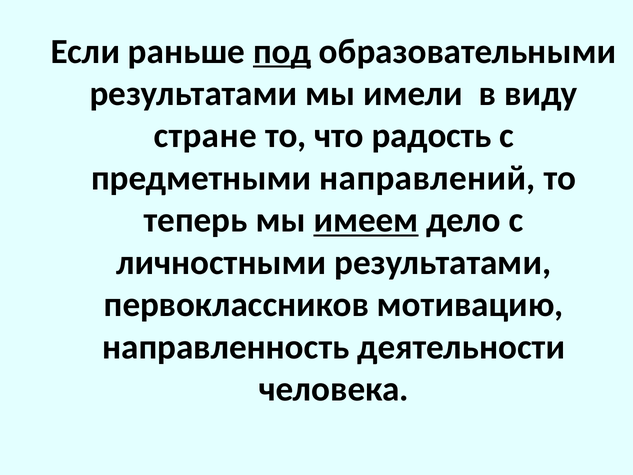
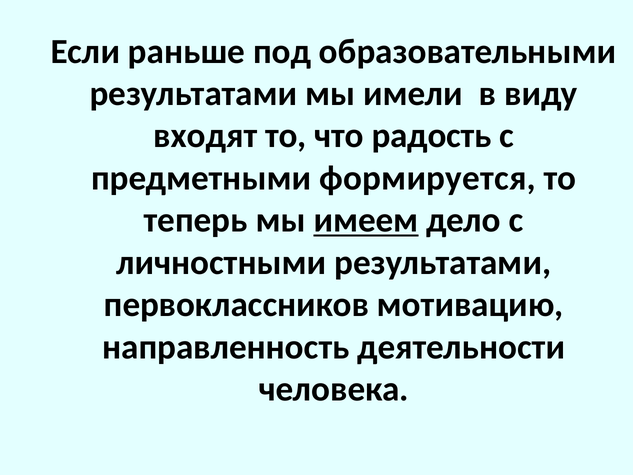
под underline: present -> none
стране: стране -> входят
направлений: направлений -> формируется
